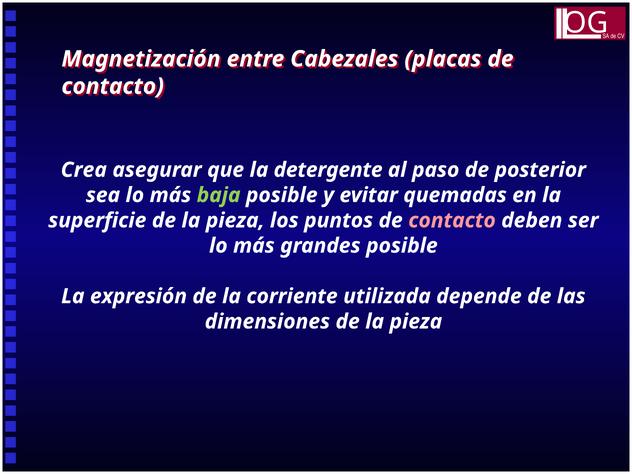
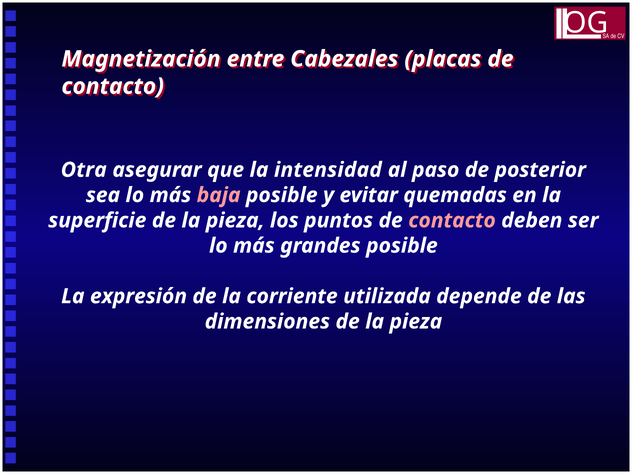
Crea: Crea -> Otra
detergente: detergente -> intensidad
baja colour: light green -> pink
